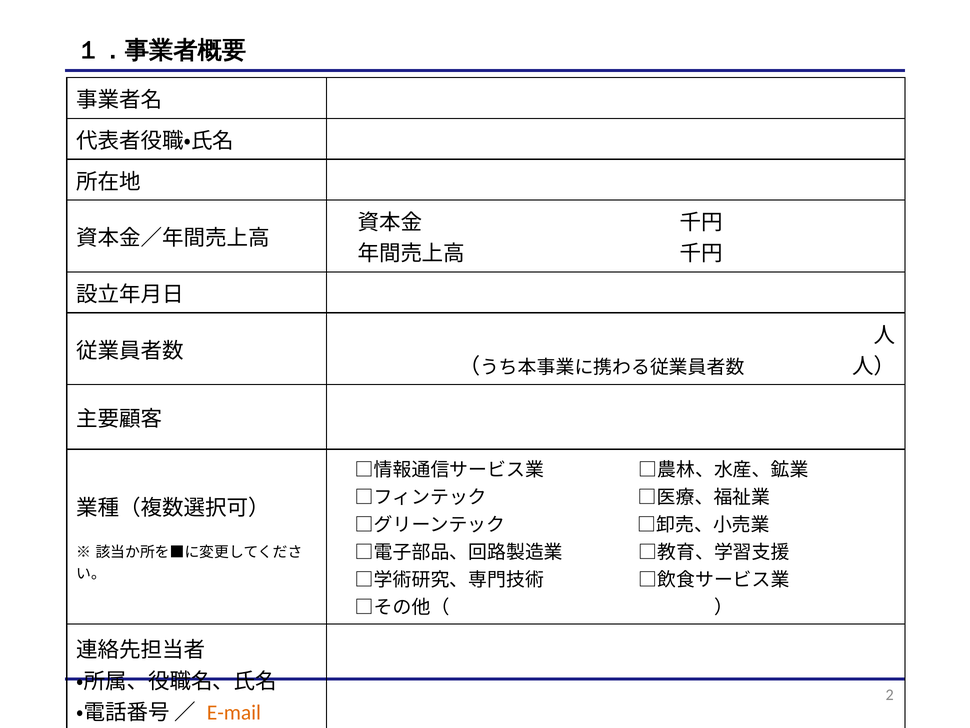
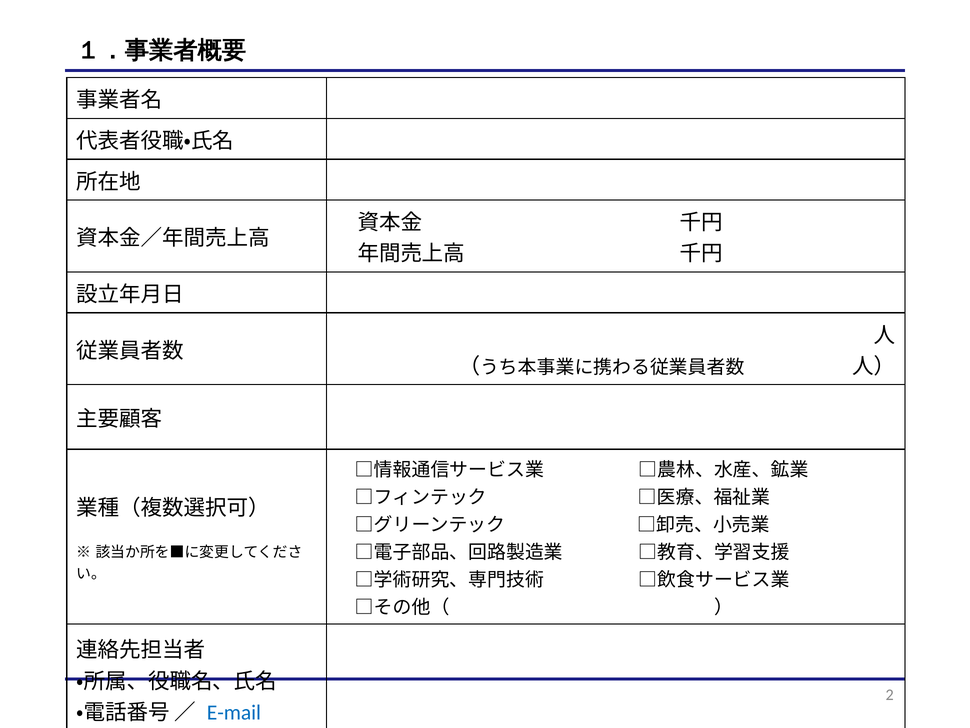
E-mail colour: orange -> blue
